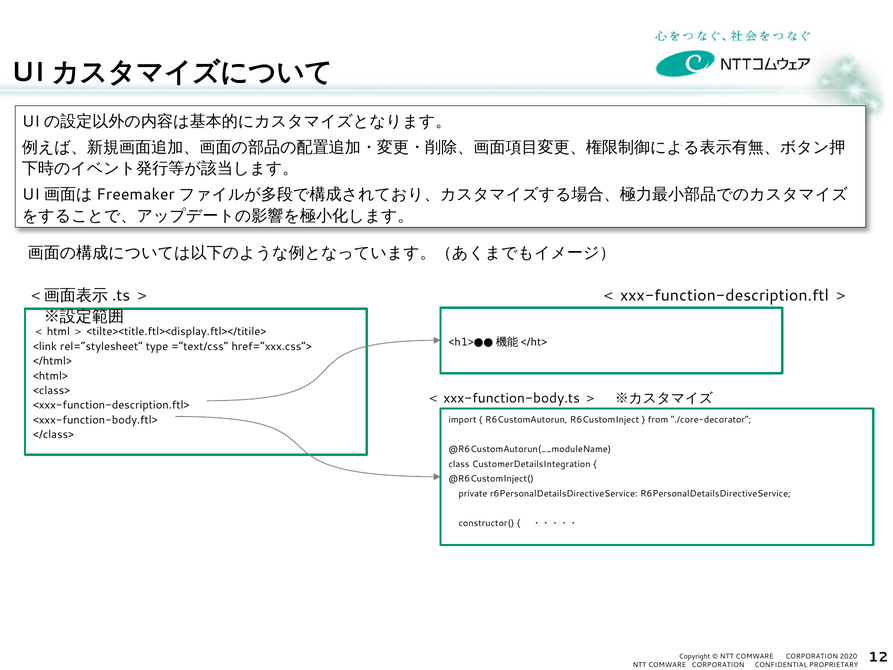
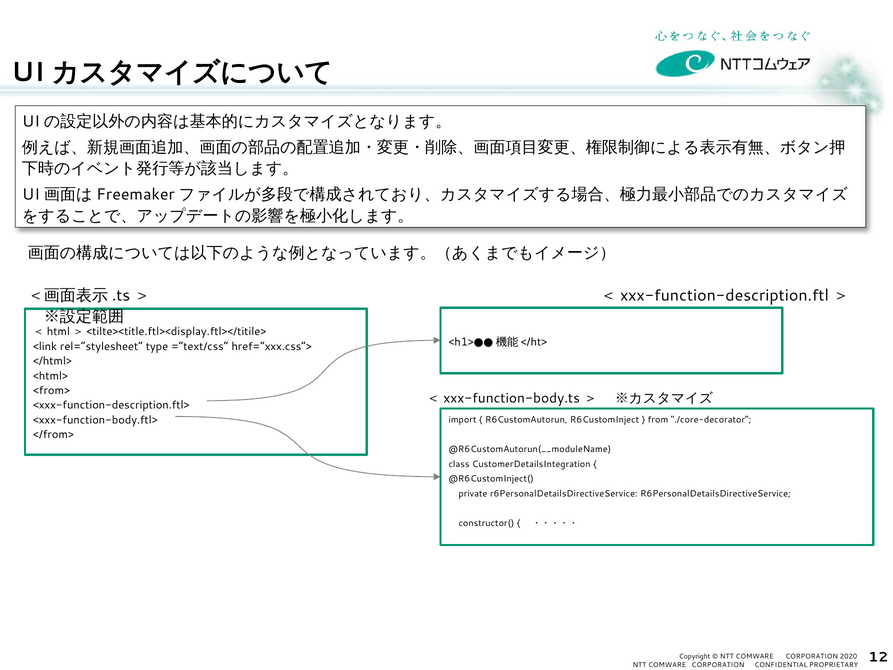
<class>: <class> -> <from>
</class>: </class> -> </from>
